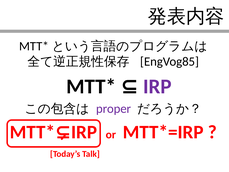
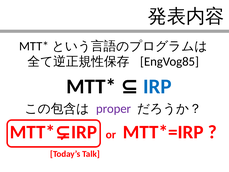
IRP at (157, 86) colour: purple -> blue
